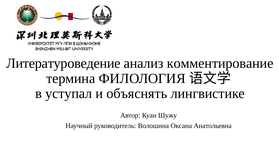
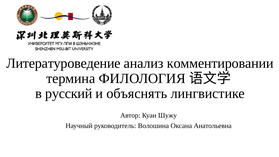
комментирование: комментирование -> комментировании
уступал: уступал -> русский
